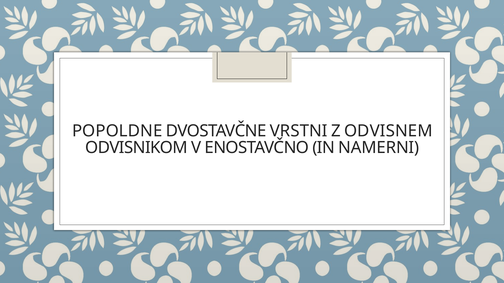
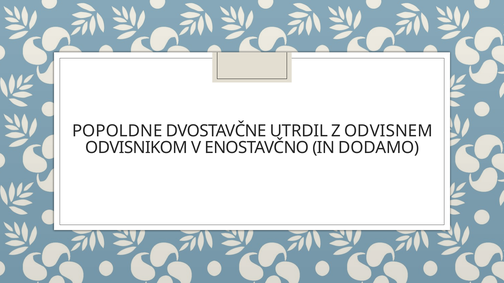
VRSTNI: VRSTNI -> UTRDIL
NAMERNI: NAMERNI -> DODAMO
